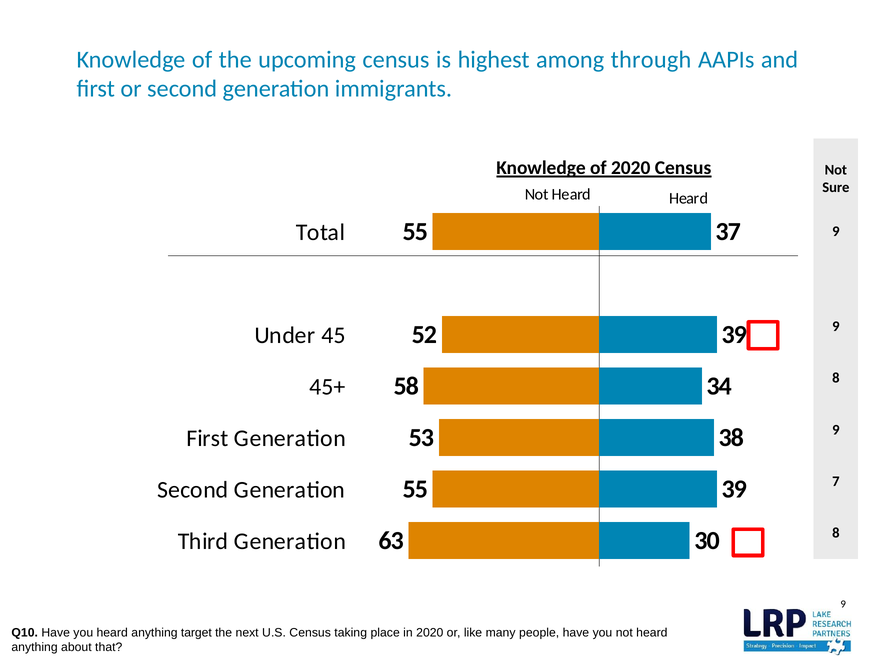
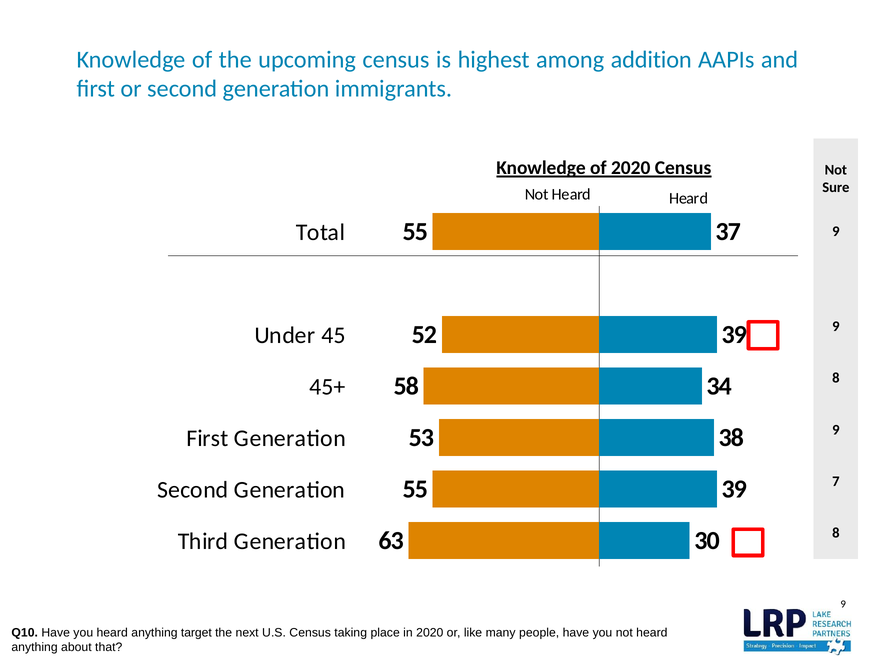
through: through -> addition
